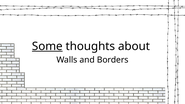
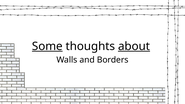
about underline: none -> present
